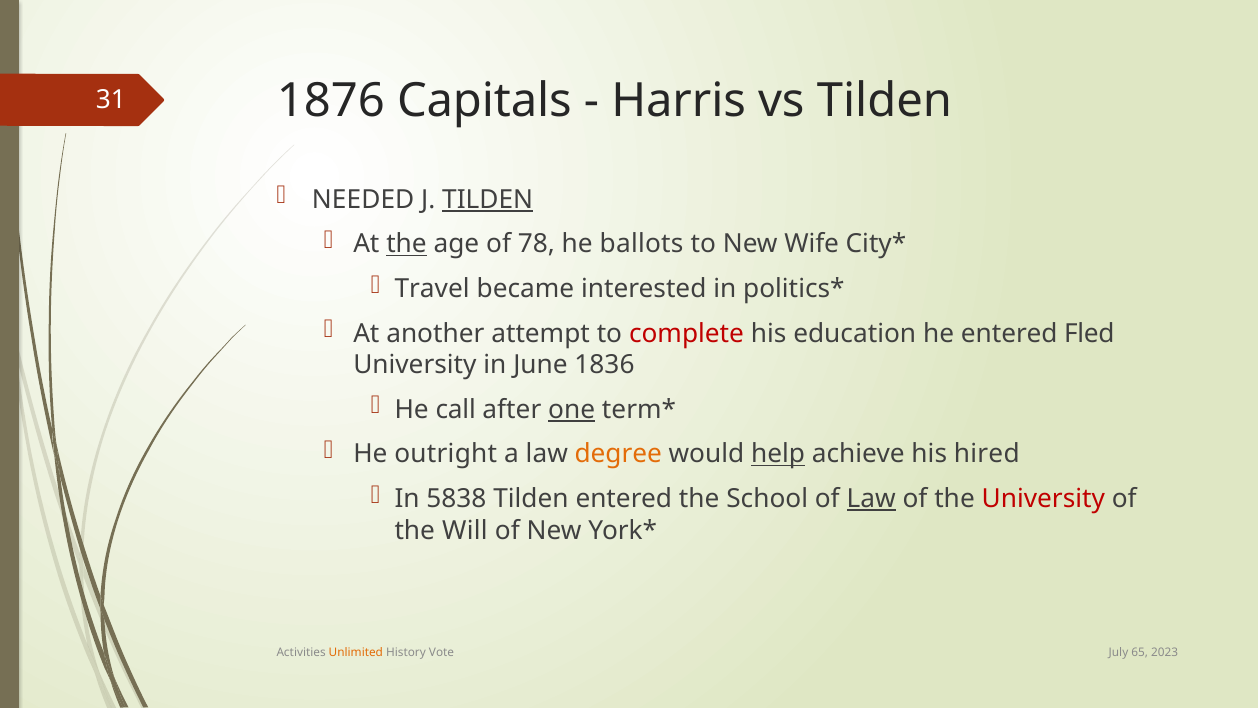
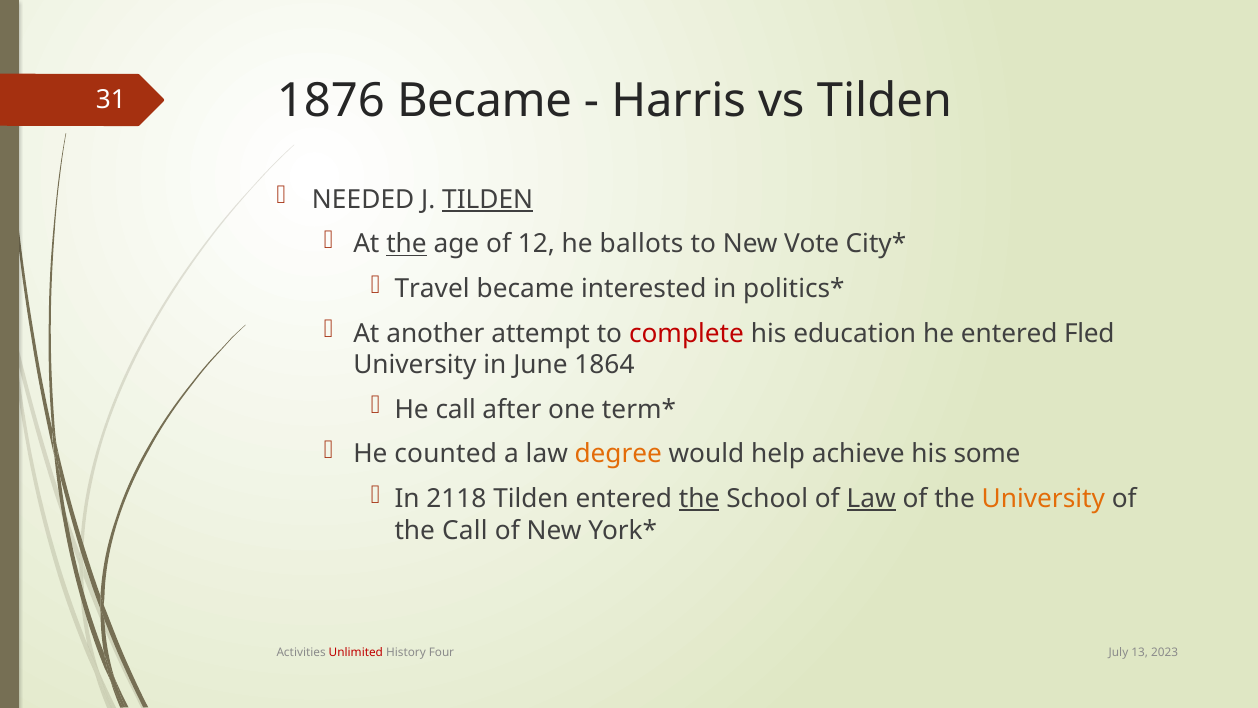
1876 Capitals: Capitals -> Became
78: 78 -> 12
Wife: Wife -> Vote
1836: 1836 -> 1864
one underline: present -> none
outright: outright -> counted
help underline: present -> none
hired: hired -> some
5838: 5838 -> 2118
the at (699, 499) underline: none -> present
University at (1043, 499) colour: red -> orange
the Will: Will -> Call
Unlimited colour: orange -> red
Vote: Vote -> Four
65: 65 -> 13
